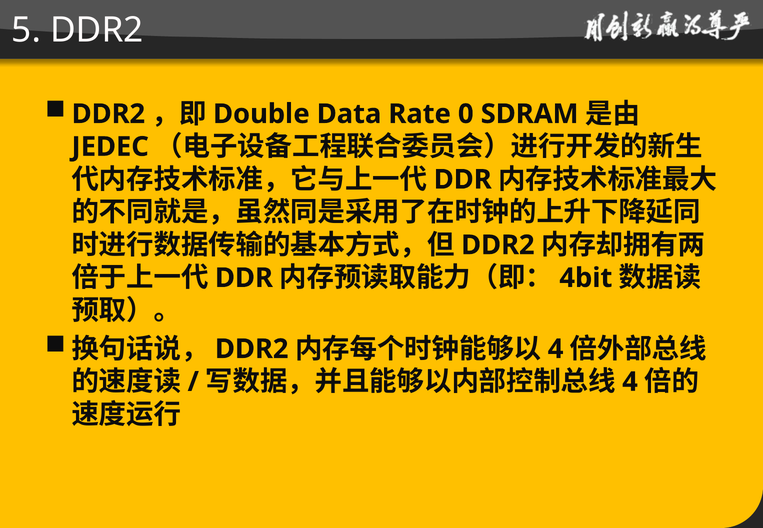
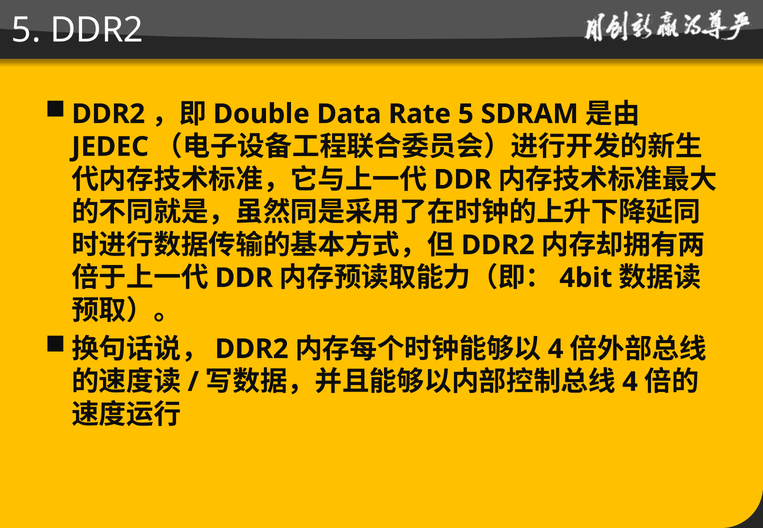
Rate 0: 0 -> 5
